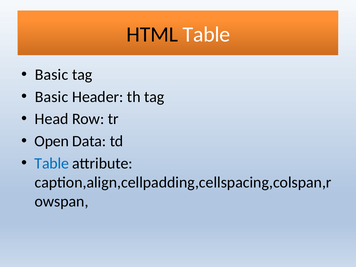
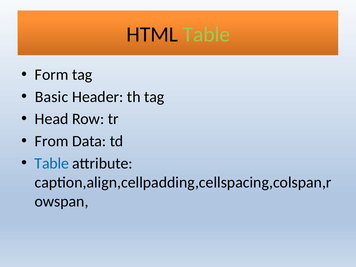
Table at (206, 34) colour: white -> light green
Basic at (52, 75): Basic -> Form
Open: Open -> From
